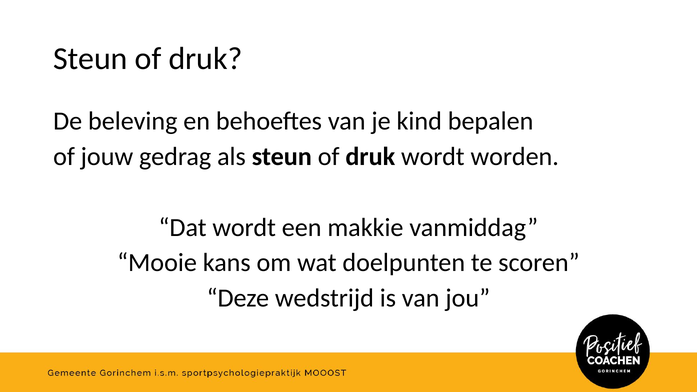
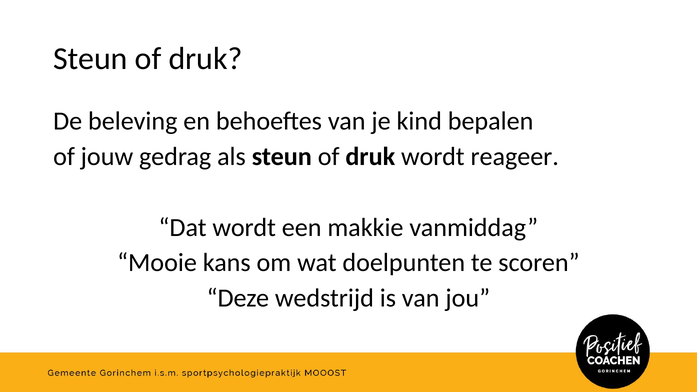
worden: worden -> reageer
